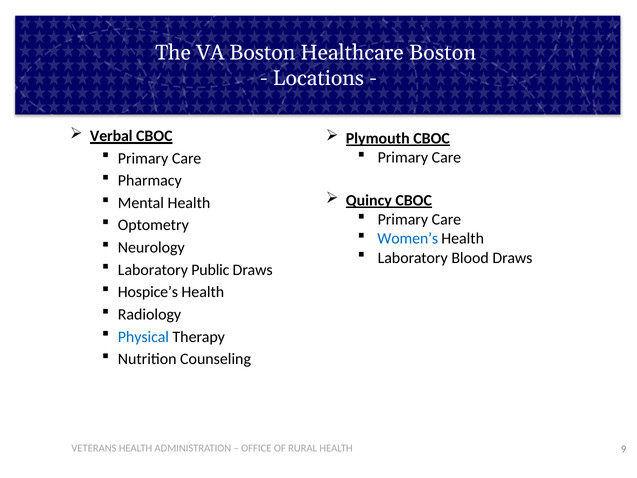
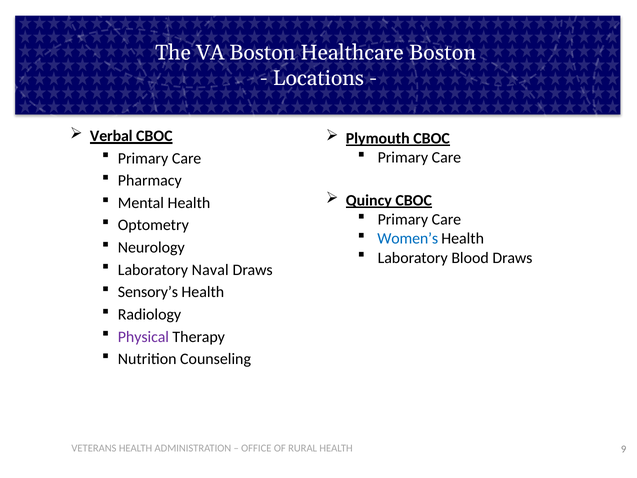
Public: Public -> Naval
Hospice’s: Hospice’s -> Sensory’s
Physical colour: blue -> purple
